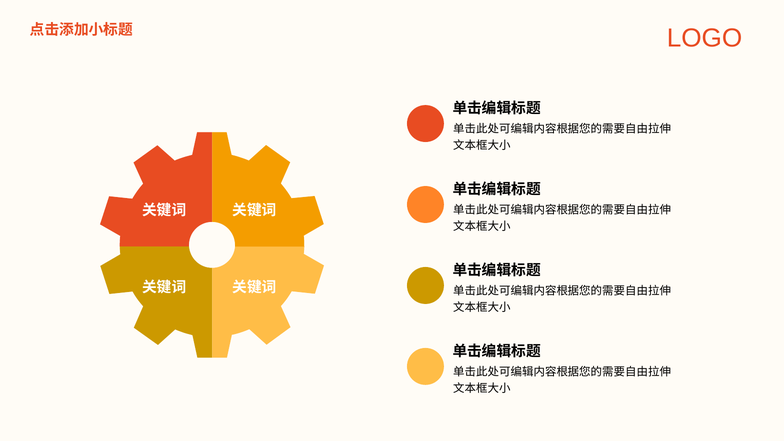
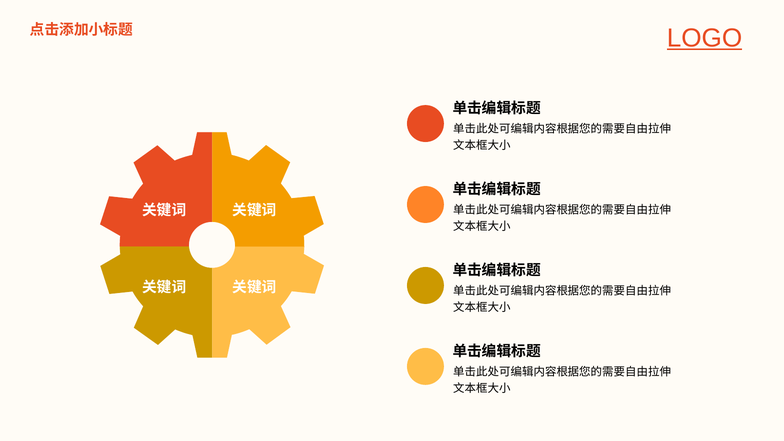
LOGO underline: none -> present
